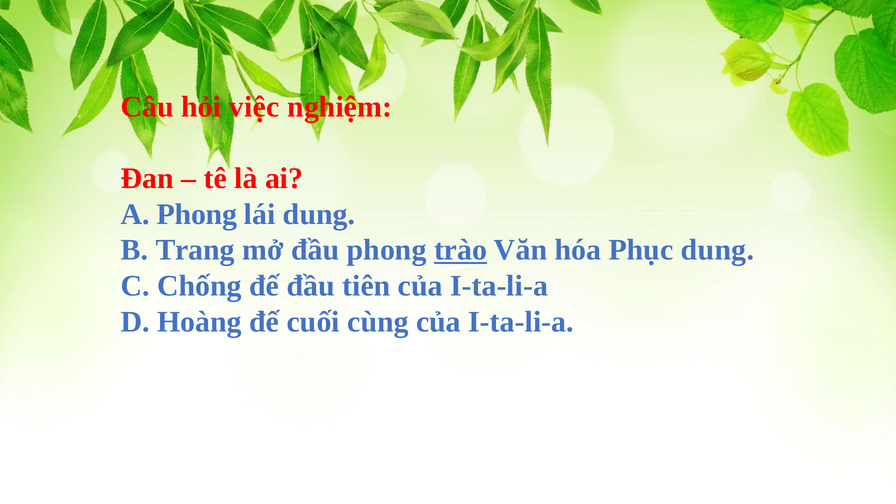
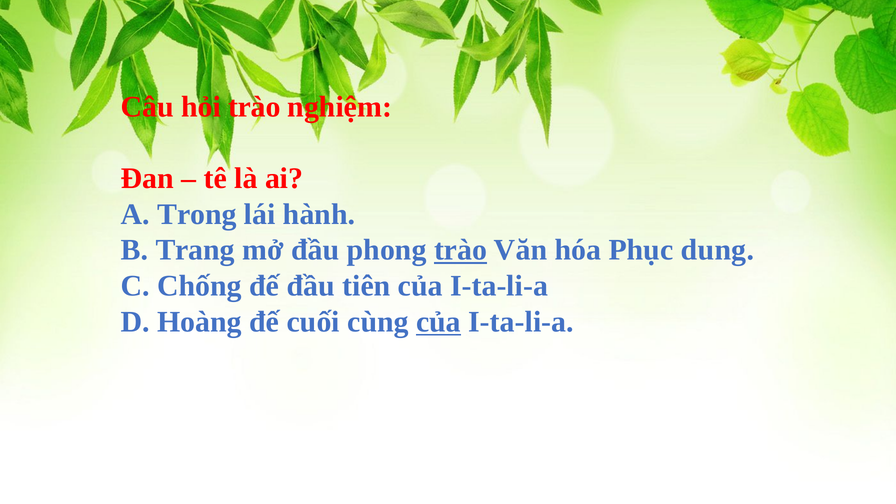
hỏi việc: việc -> trào
A Phong: Phong -> Trong
lái dung: dung -> hành
của at (439, 322) underline: none -> present
